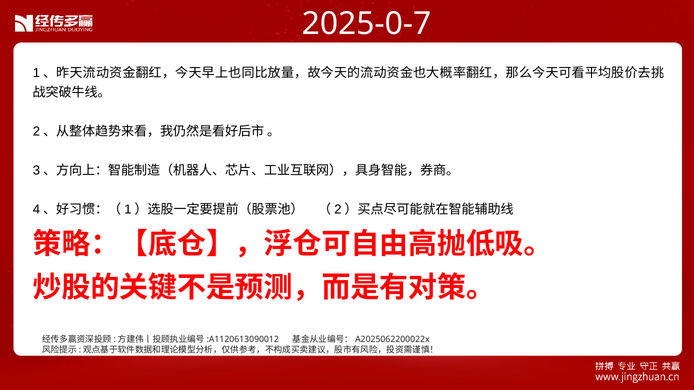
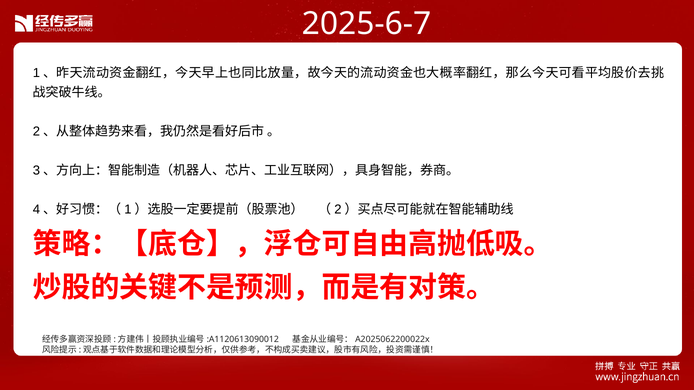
2025-0-7: 2025-0-7 -> 2025-6-7
